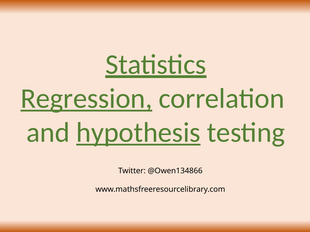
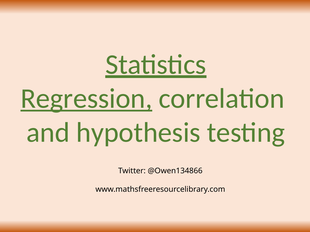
hypothesis underline: present -> none
